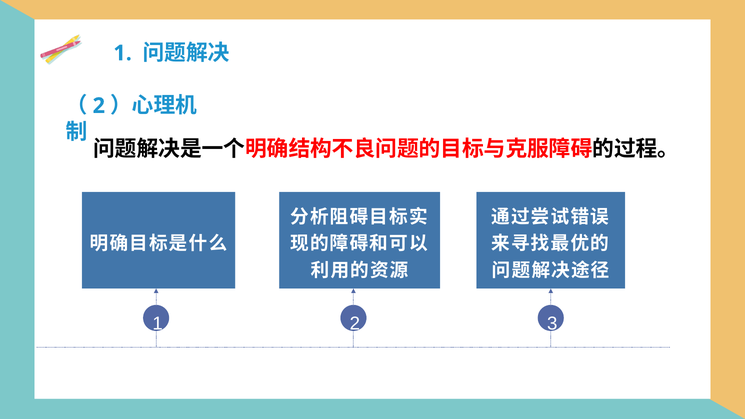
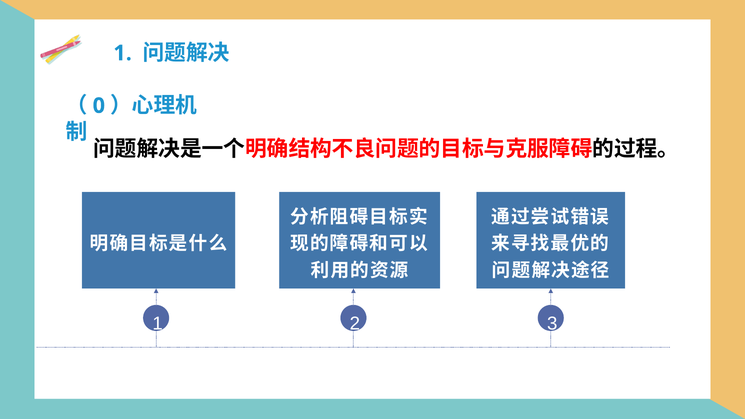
2 at (99, 106): 2 -> 0
